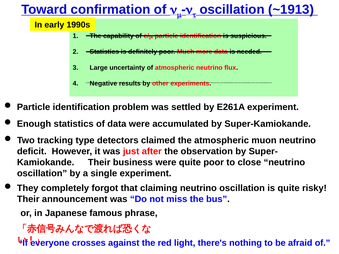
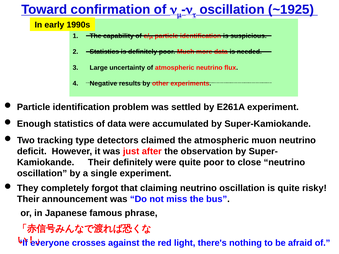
~1913: ~1913 -> ~1925
Their business: business -> definitely
